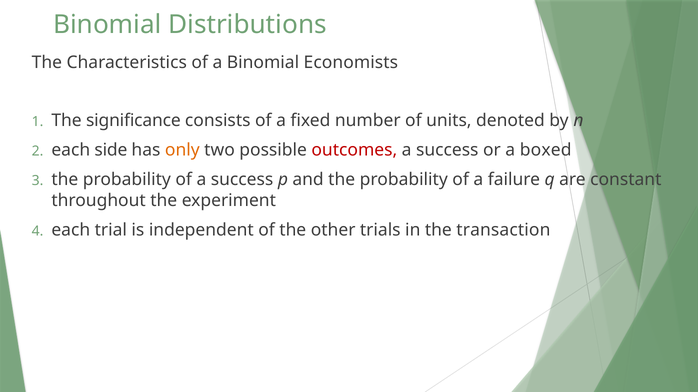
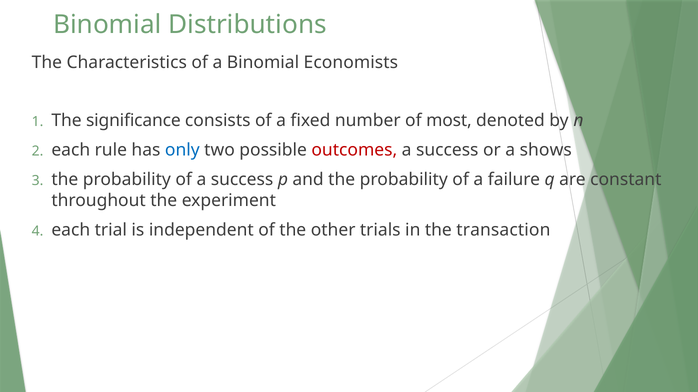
units: units -> most
side: side -> rule
only colour: orange -> blue
boxed: boxed -> shows
